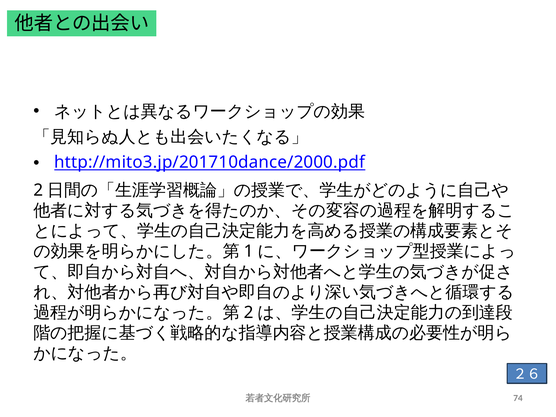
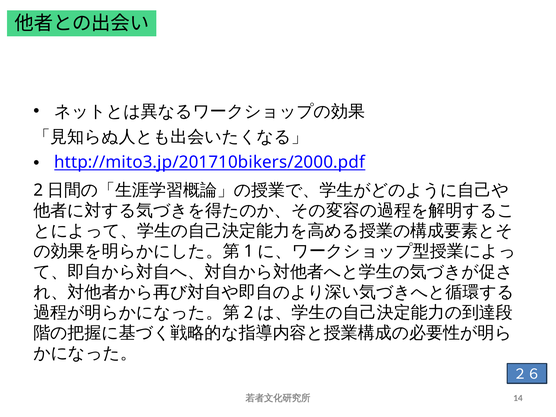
http://mito3.jp/201710dance/2000.pdf: http://mito3.jp/201710dance/2000.pdf -> http://mito3.jp/201710bikers/2000.pdf
74: 74 -> 14
